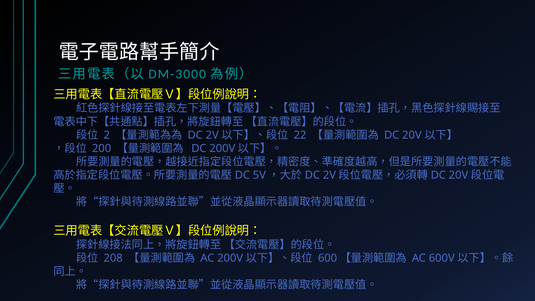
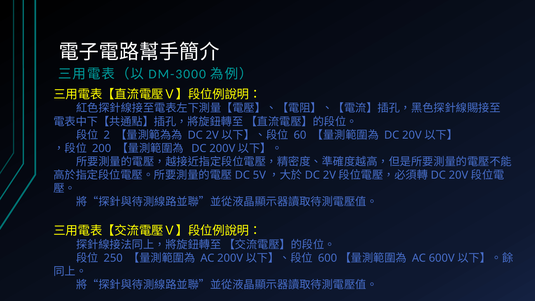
22: 22 -> 60
208: 208 -> 250
